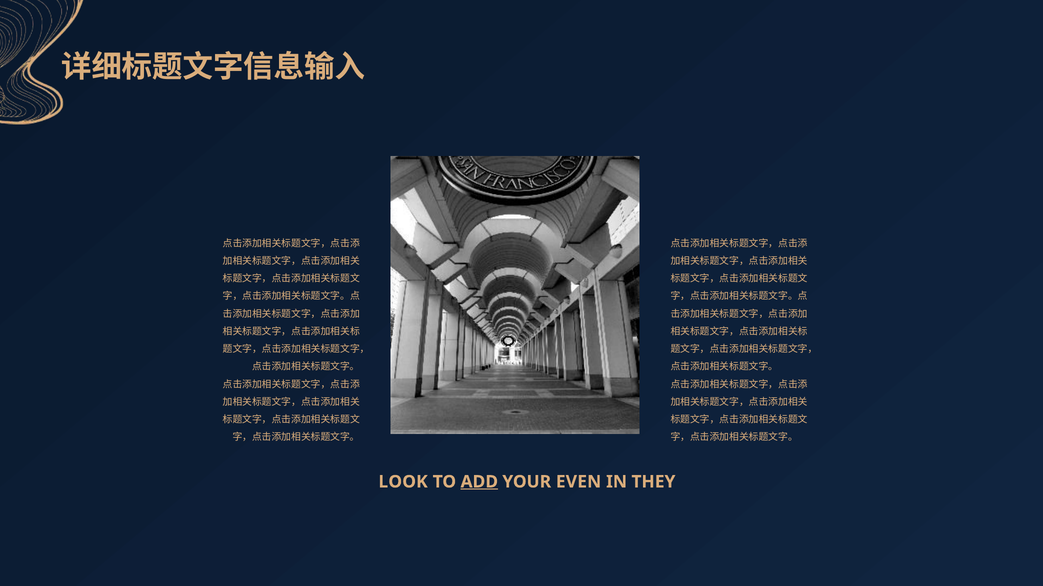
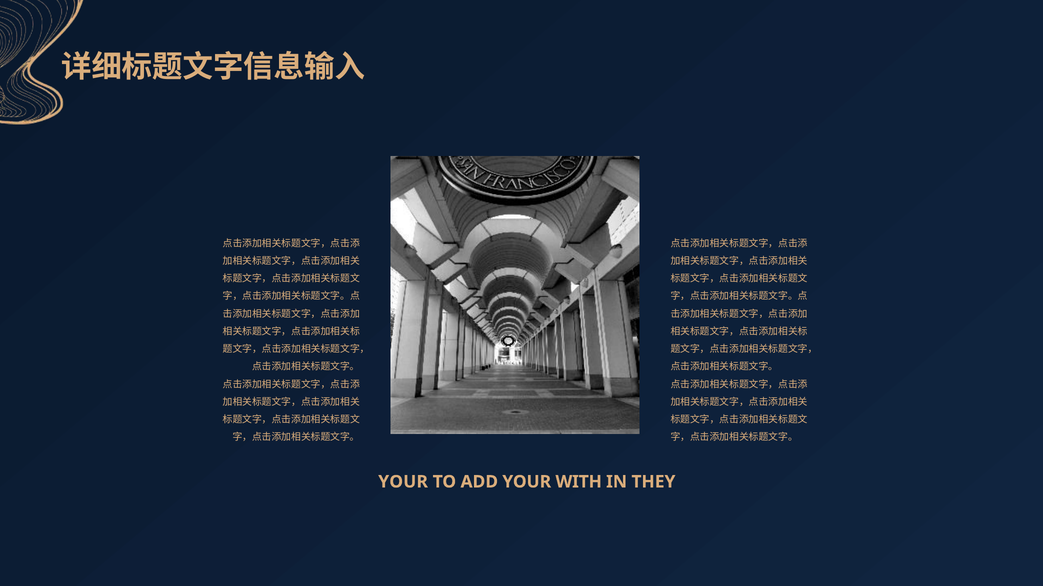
LOOK at (403, 482): LOOK -> YOUR
ADD underline: present -> none
EVEN: EVEN -> WITH
